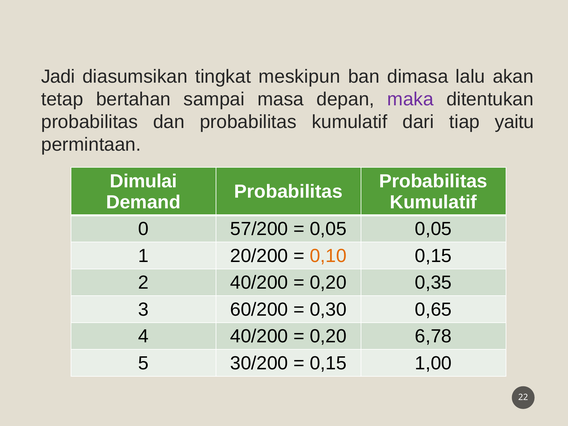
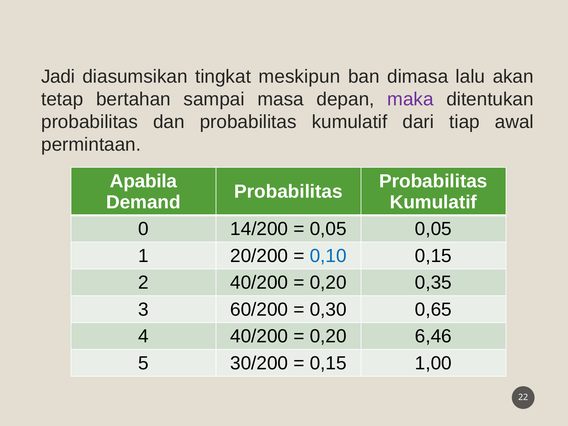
yaitu: yaitu -> awal
Dimulai: Dimulai -> Apabila
57/200: 57/200 -> 14/200
0,10 colour: orange -> blue
6,78: 6,78 -> 6,46
